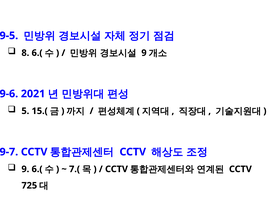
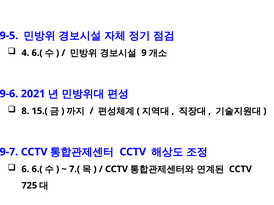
8: 8 -> 4
5: 5 -> 8
9 at (25, 170): 9 -> 6
